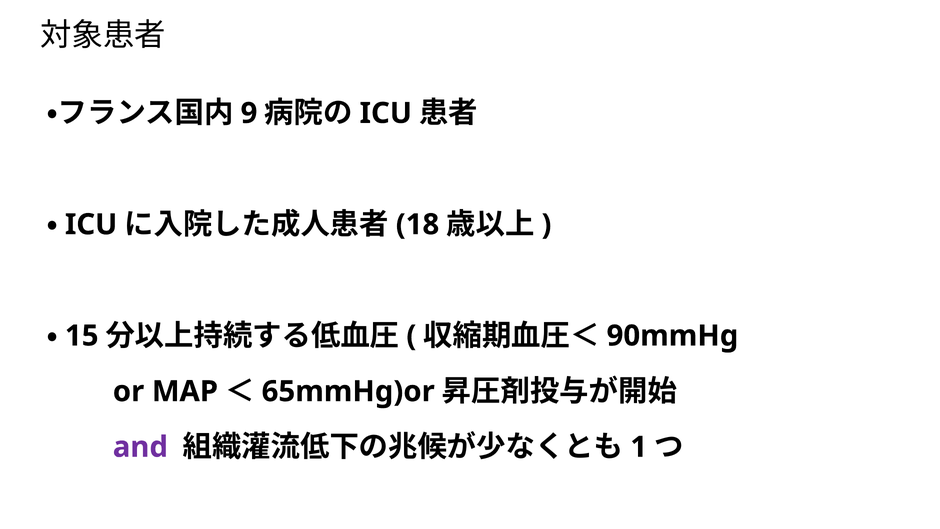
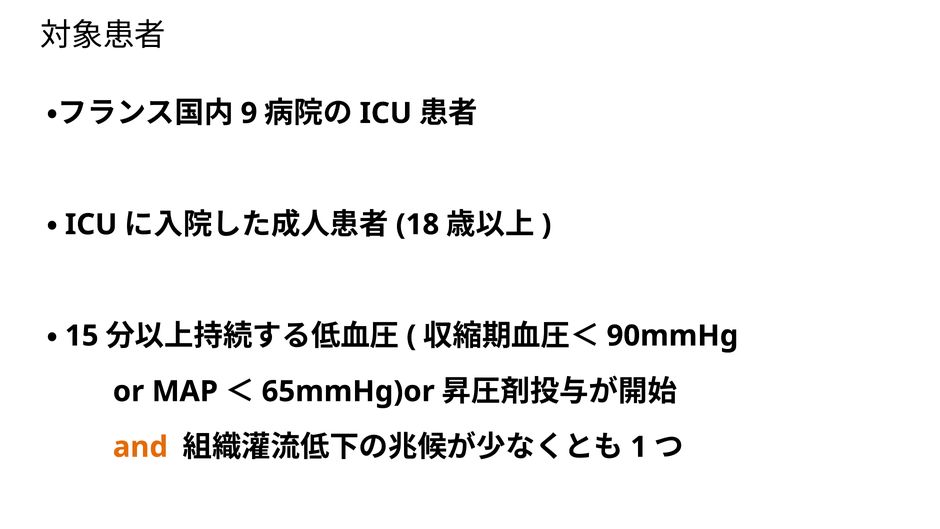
and colour: purple -> orange
